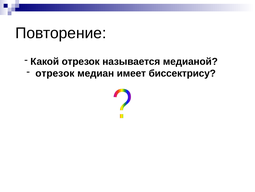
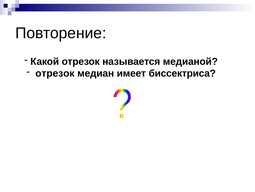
биссектрису: биссектрису -> биссектриса
